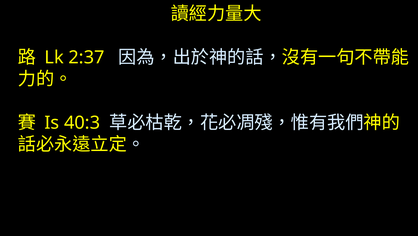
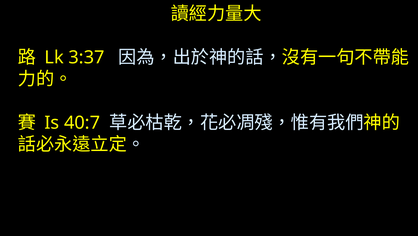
2:37: 2:37 -> 3:37
40:3: 40:3 -> 40:7
